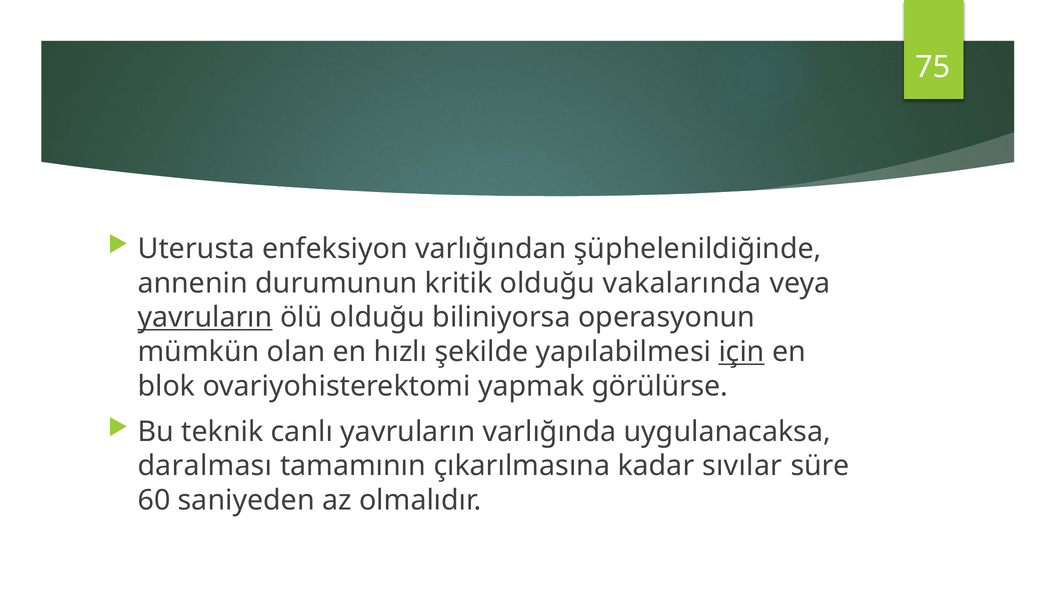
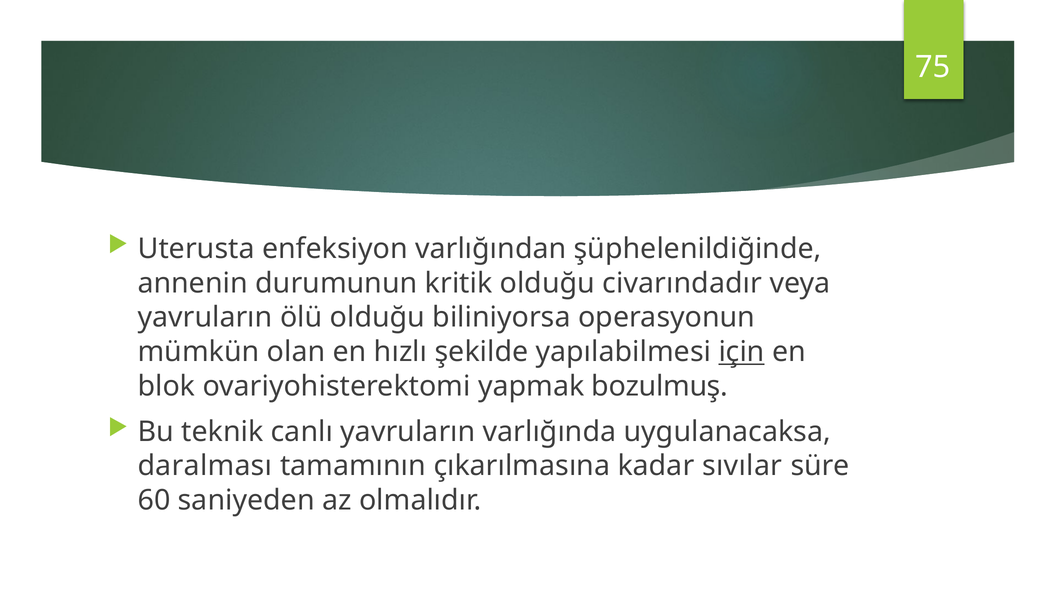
vakalarında: vakalarında -> civarındadır
yavruların at (205, 317) underline: present -> none
görülürse: görülürse -> bozulmuş
